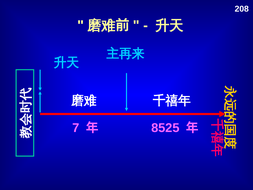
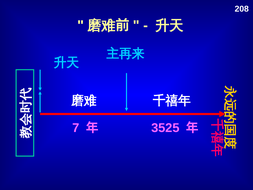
8525: 8525 -> 3525
